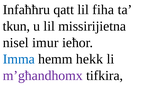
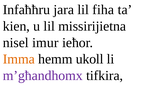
qatt: qatt -> jara
tkun: tkun -> kien
Imma colour: blue -> orange
hekk: hekk -> ukoll
